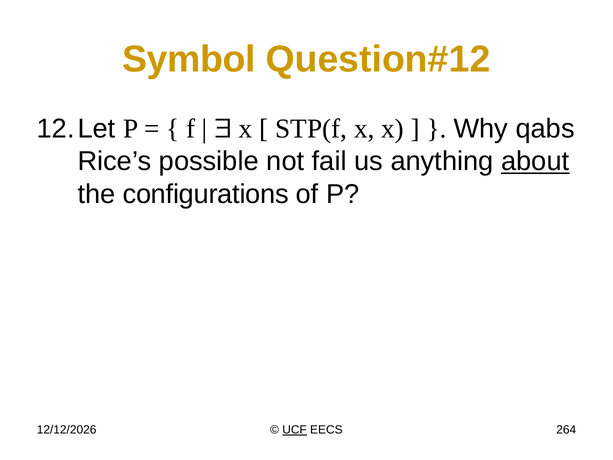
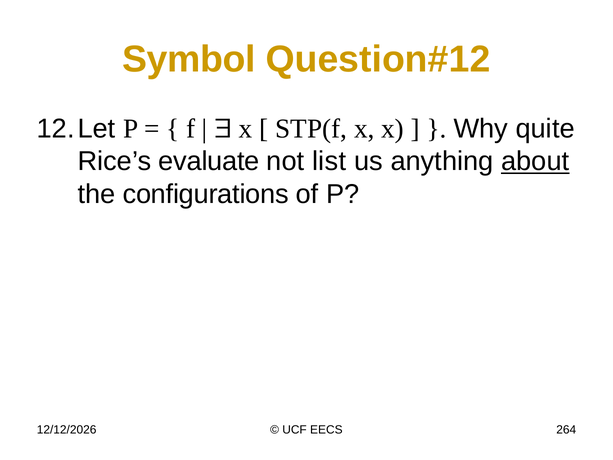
qabs: qabs -> quite
possible: possible -> evaluate
fail: fail -> list
UCF underline: present -> none
